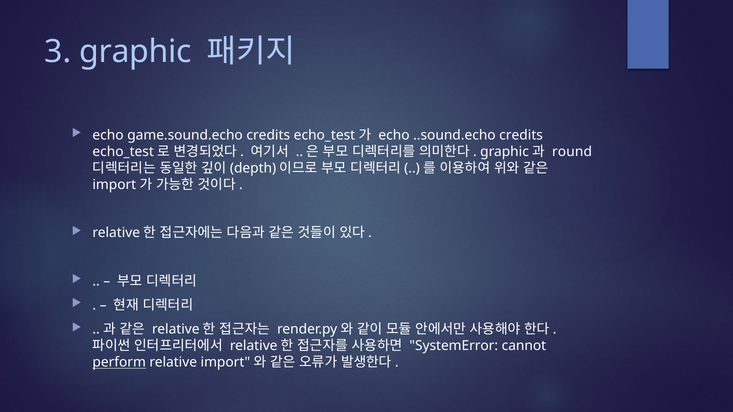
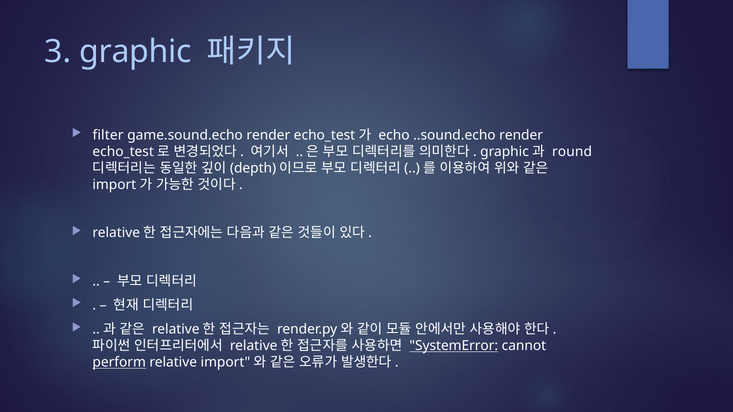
echo at (108, 135): echo -> filter
game.sound.echo credits: credits -> render
..sound.echo credits: credits -> render
SystemError underline: none -> present
